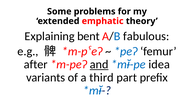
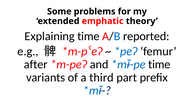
Explaining bent: bent -> time
fabulous: fabulous -> reported
and underline: present -> none
idea at (159, 64): idea -> time
